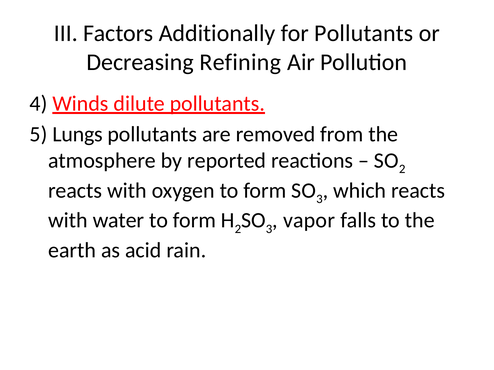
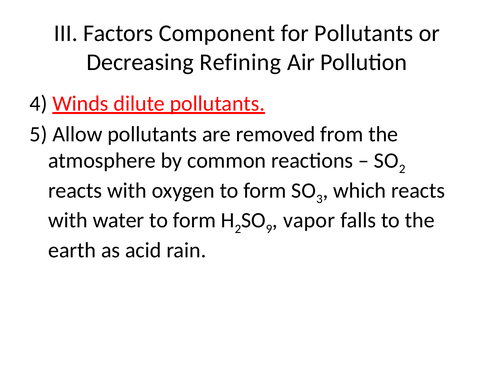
Additionally: Additionally -> Component
Lungs: Lungs -> Allow
reported: reported -> common
3 at (269, 229): 3 -> 9
